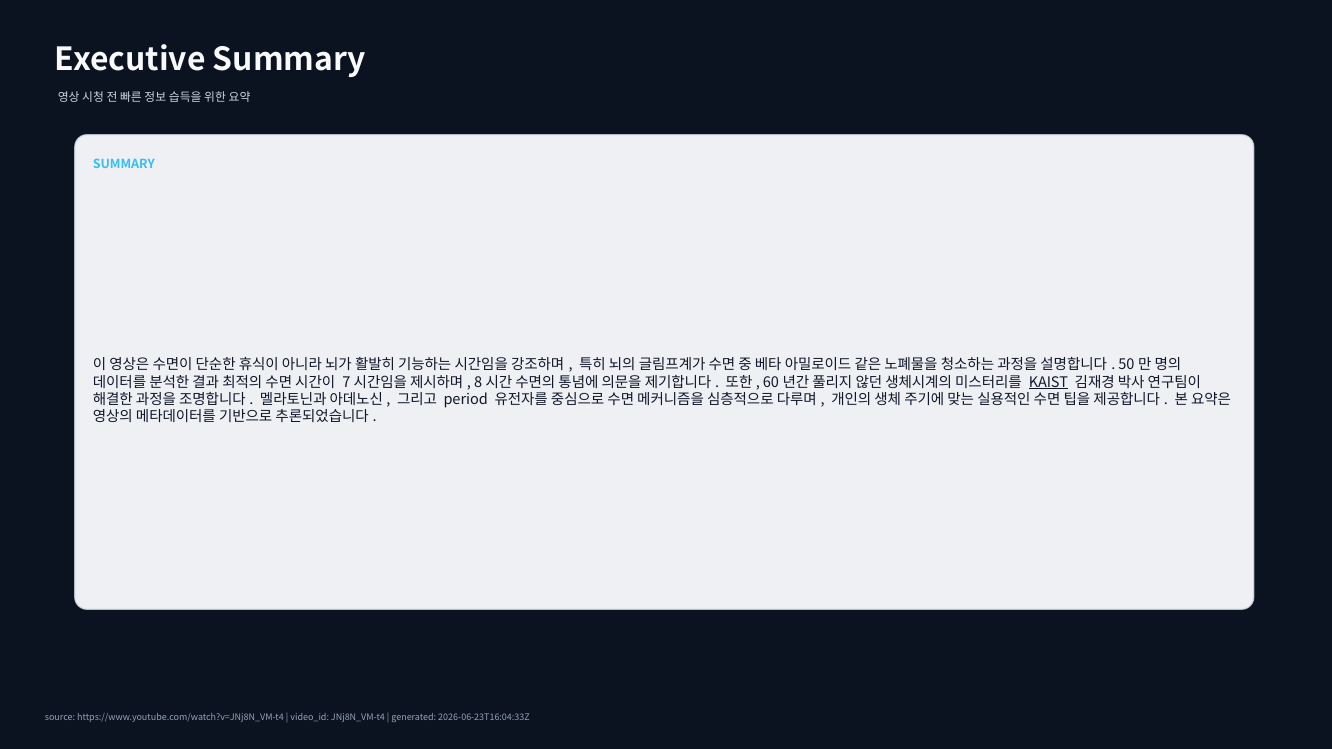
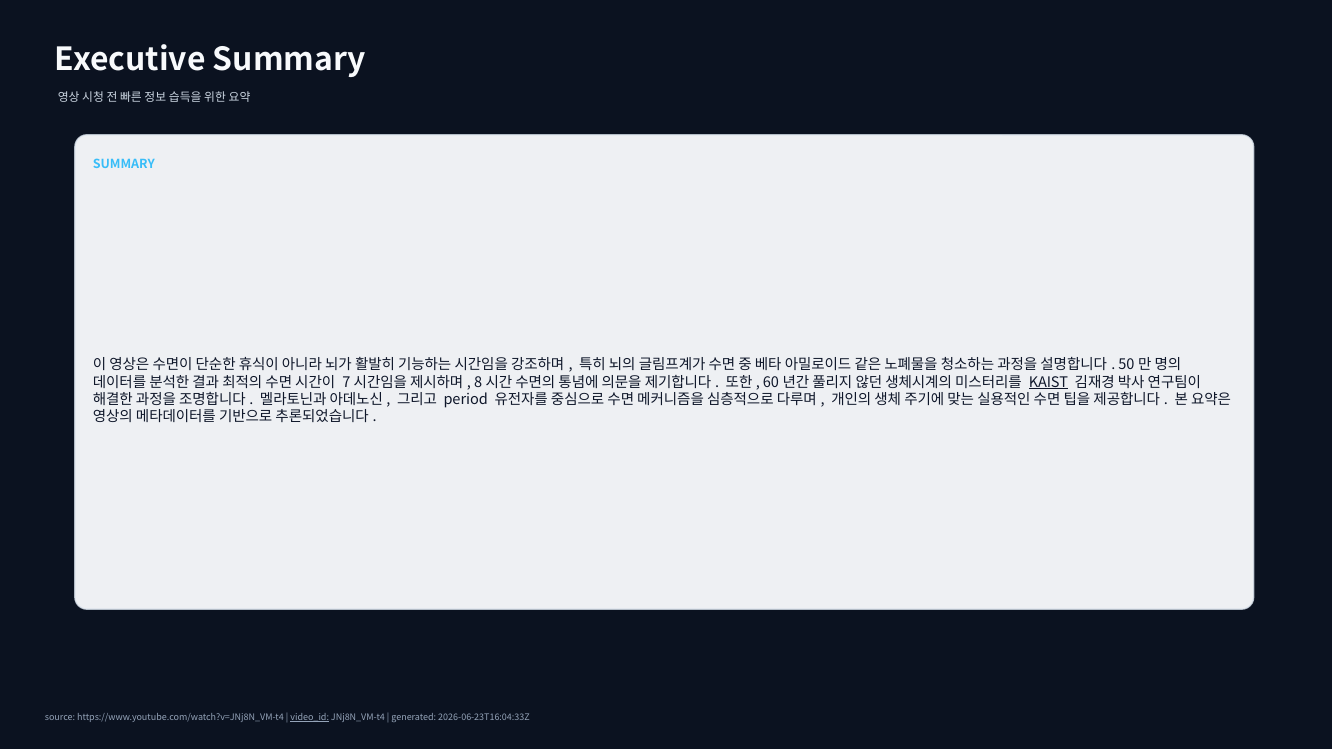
video_id underline: none -> present
